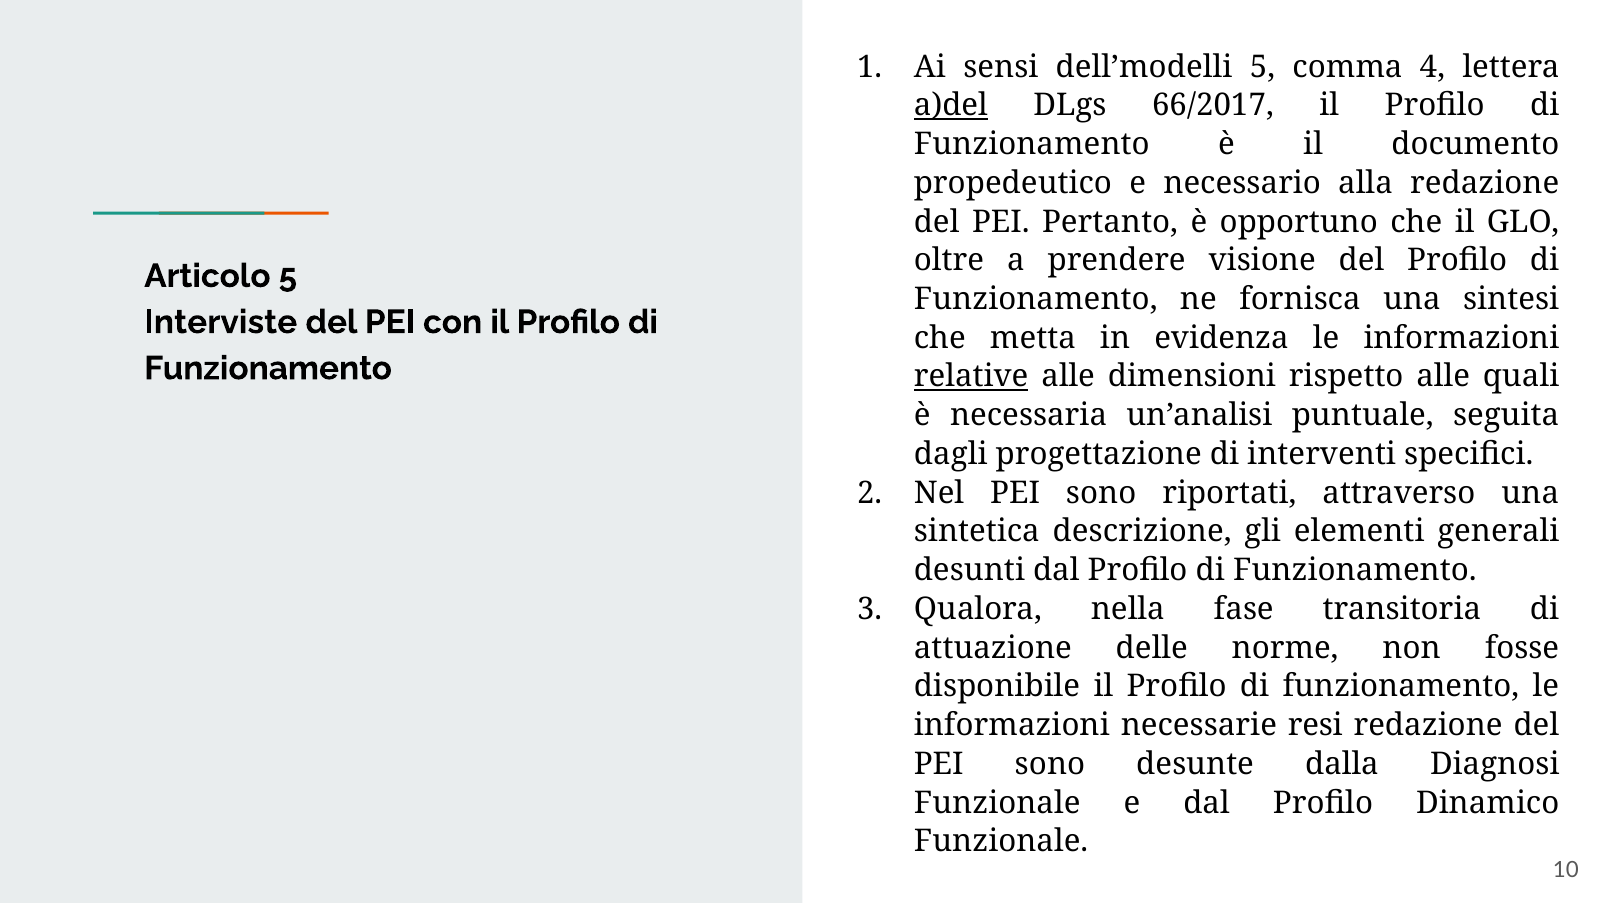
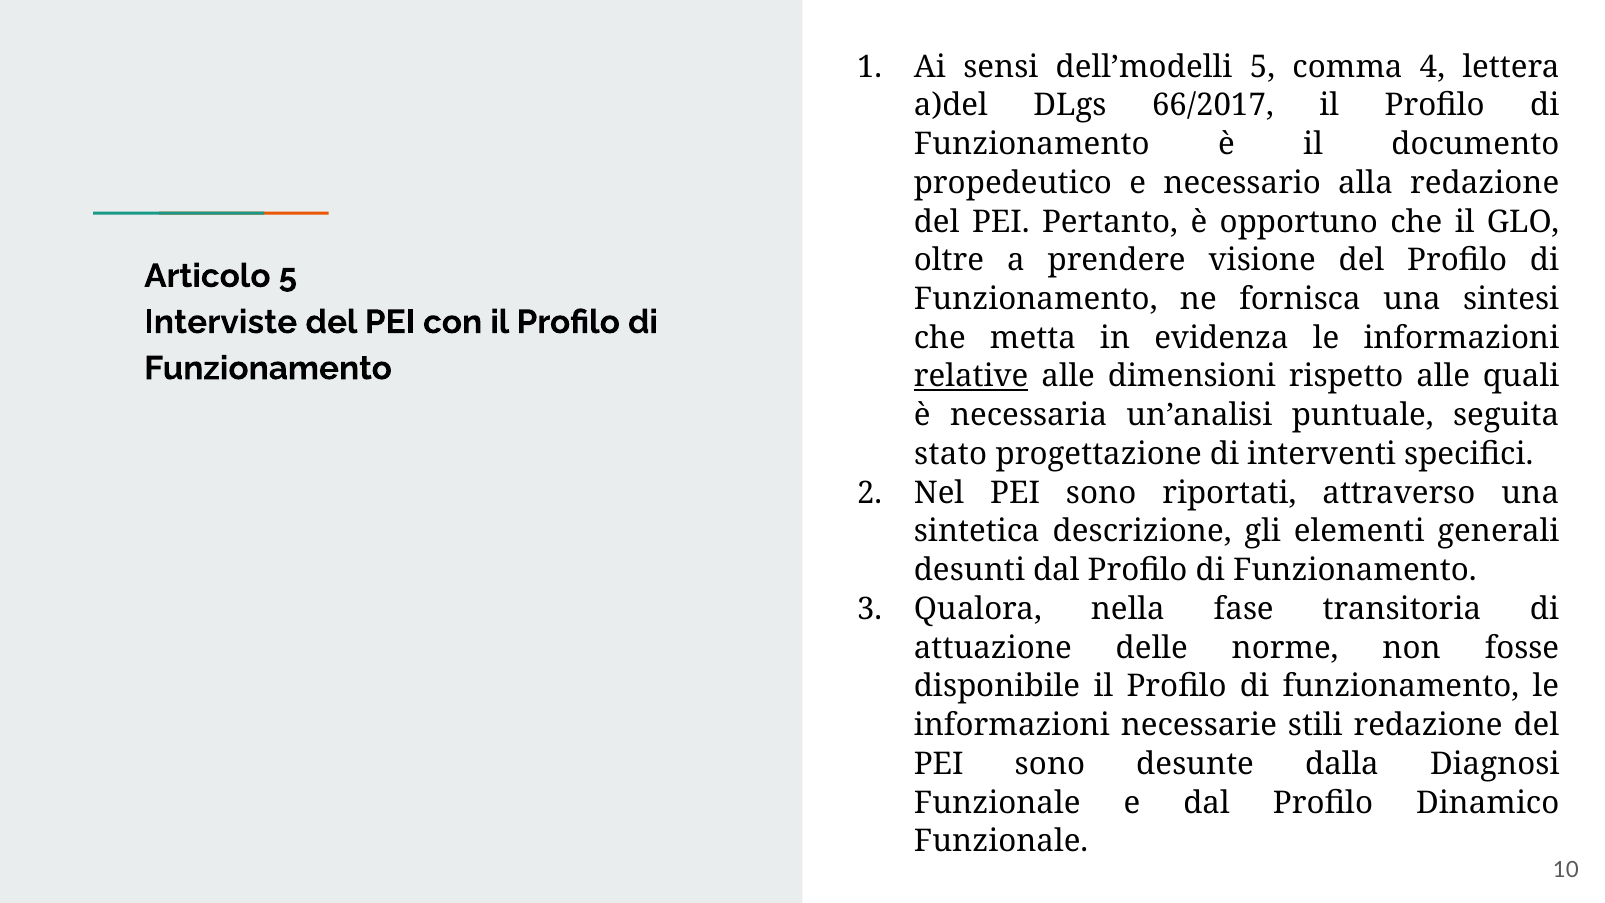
a)del underline: present -> none
dagli: dagli -> stato
resi: resi -> stili
